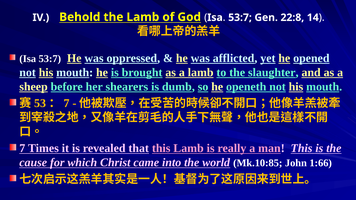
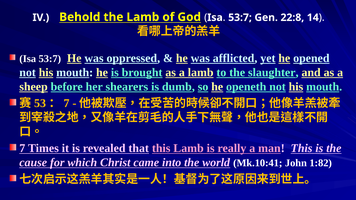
Mk.10:85: Mk.10:85 -> Mk.10:41
1:66: 1:66 -> 1:82
